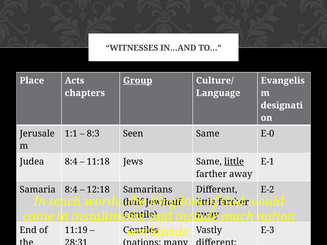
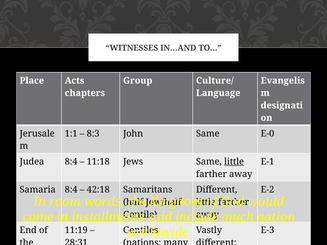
Group underline: present -> none
Seen: Seen -> John
12:18: 12:18 -> 42:18
teach: teach -> room
